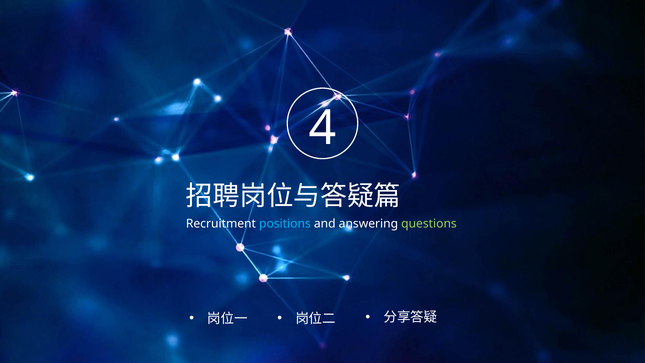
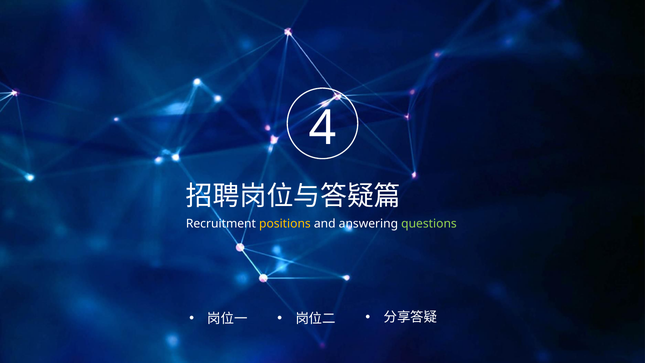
positions colour: light blue -> yellow
